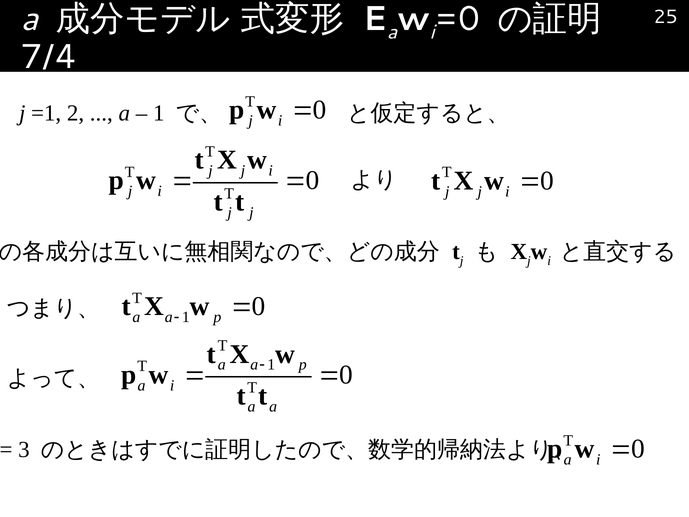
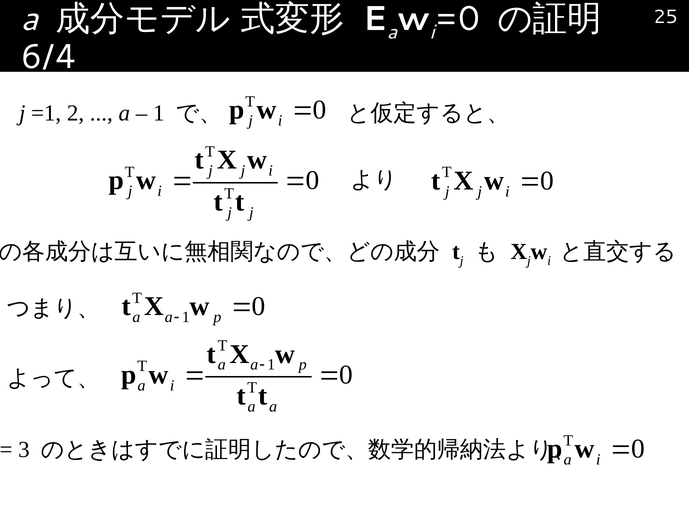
7/4: 7/4 -> 6/4
